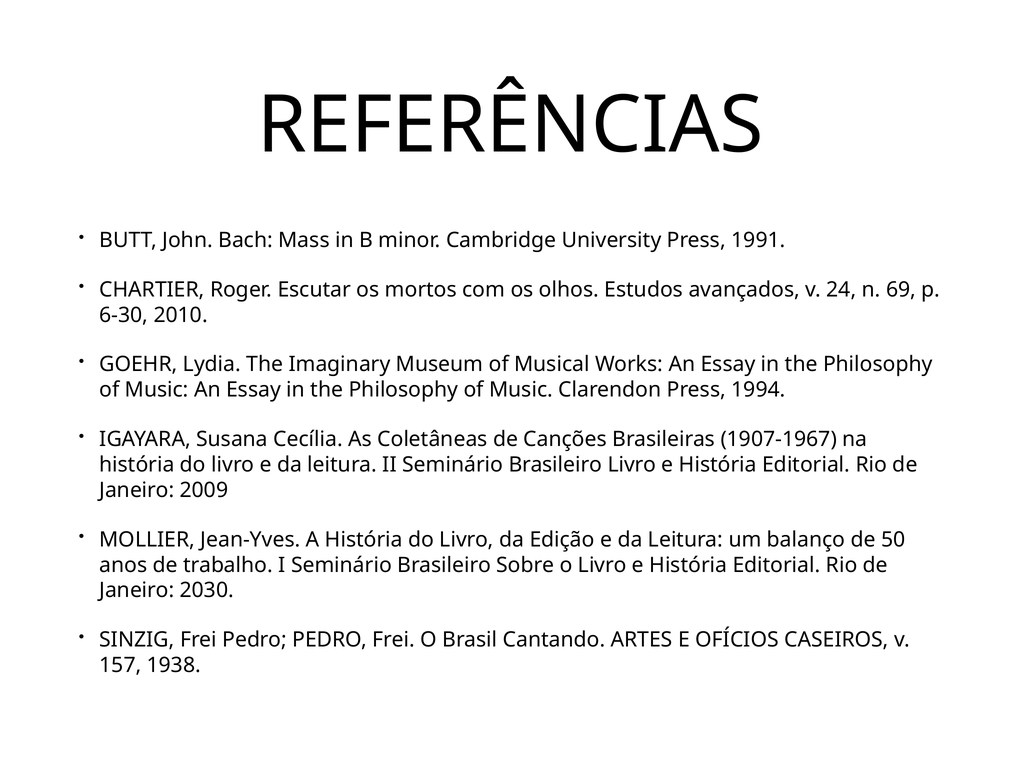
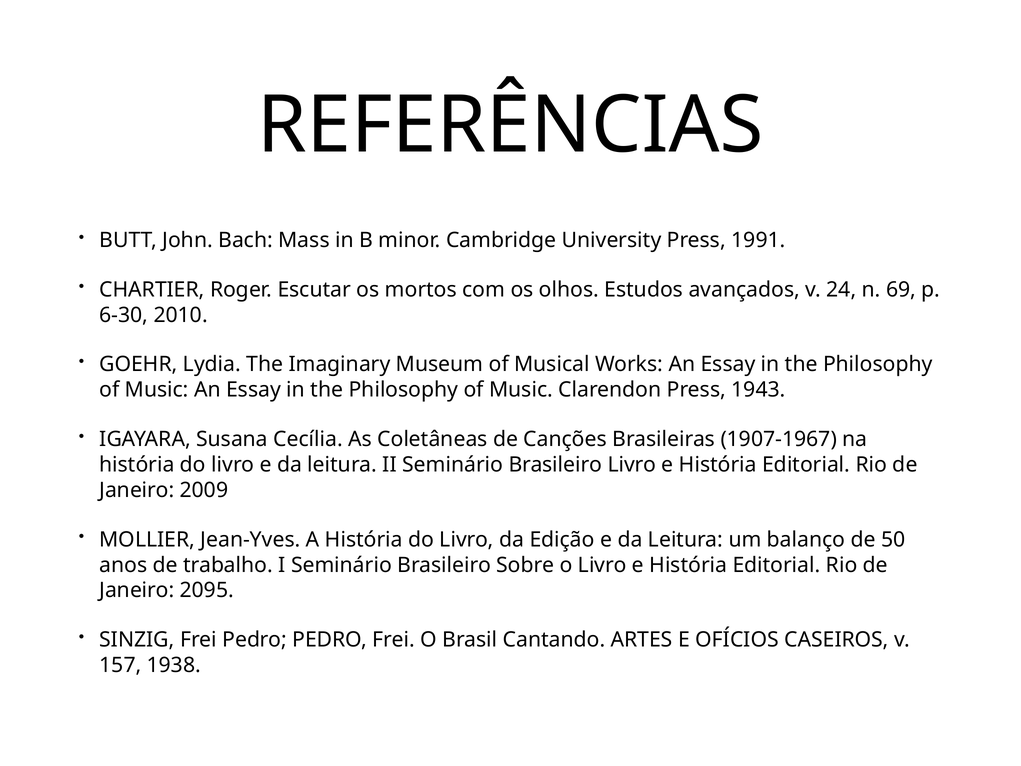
1994: 1994 -> 1943
2030: 2030 -> 2095
